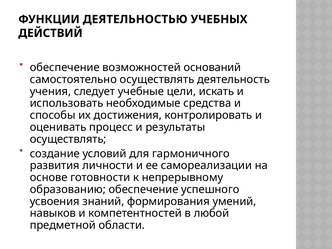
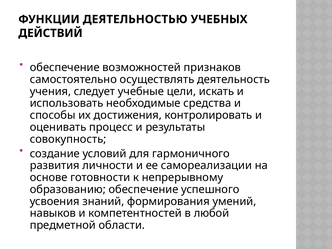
оснований: оснований -> признаков
осуществлять at (68, 139): осуществлять -> совокупность
